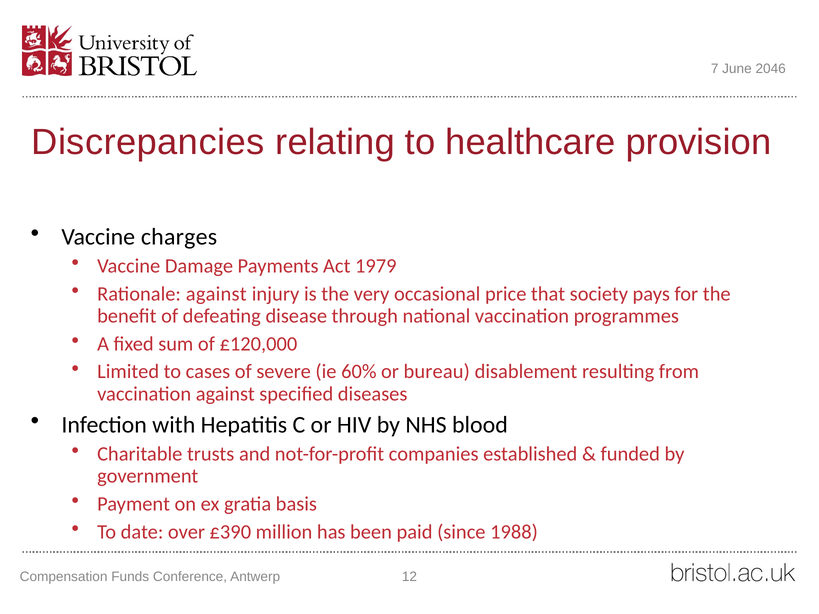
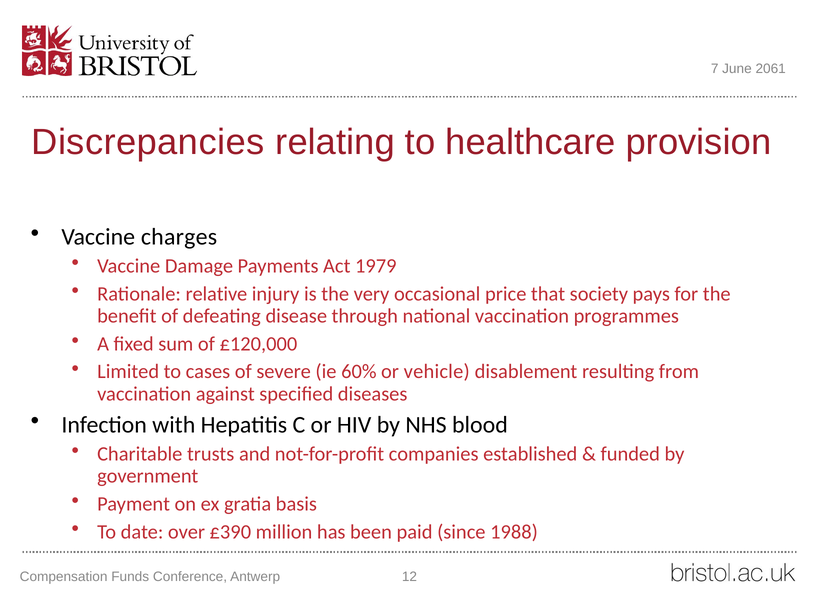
2046: 2046 -> 2061
Rationale against: against -> relative
bureau: bureau -> vehicle
